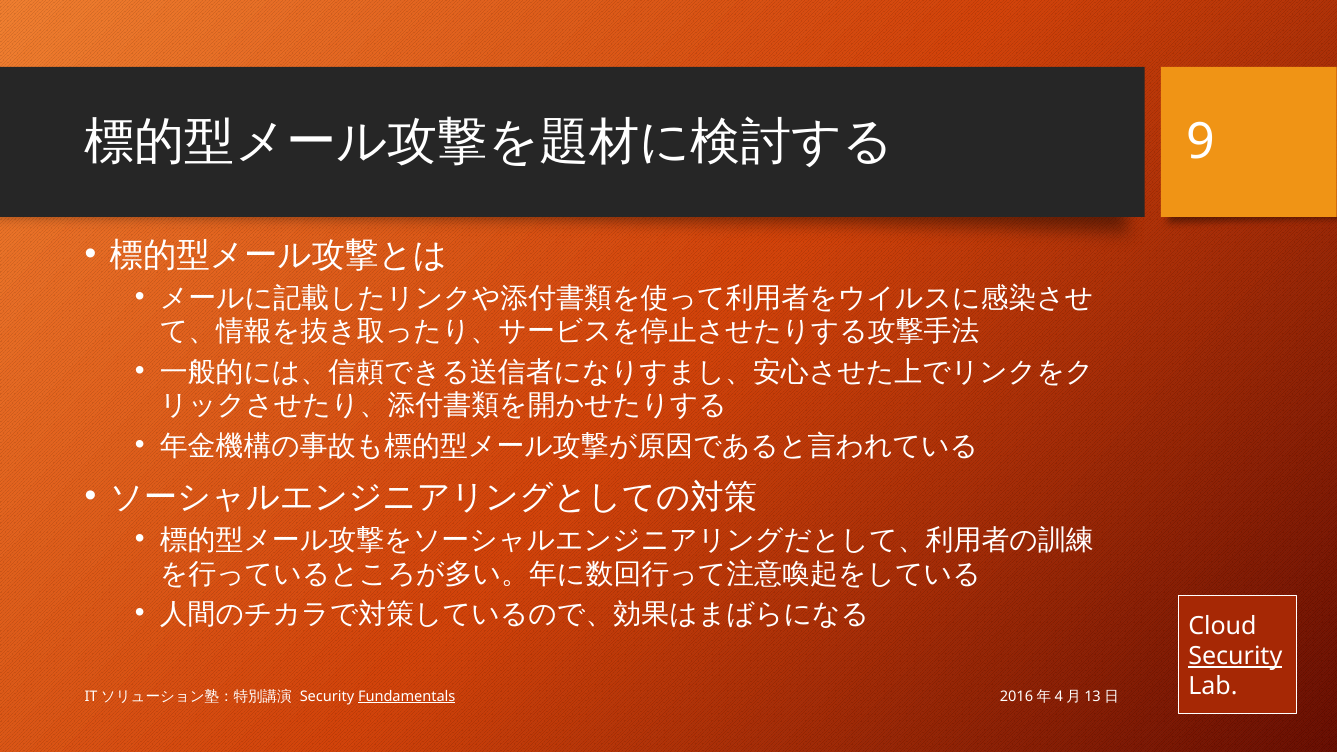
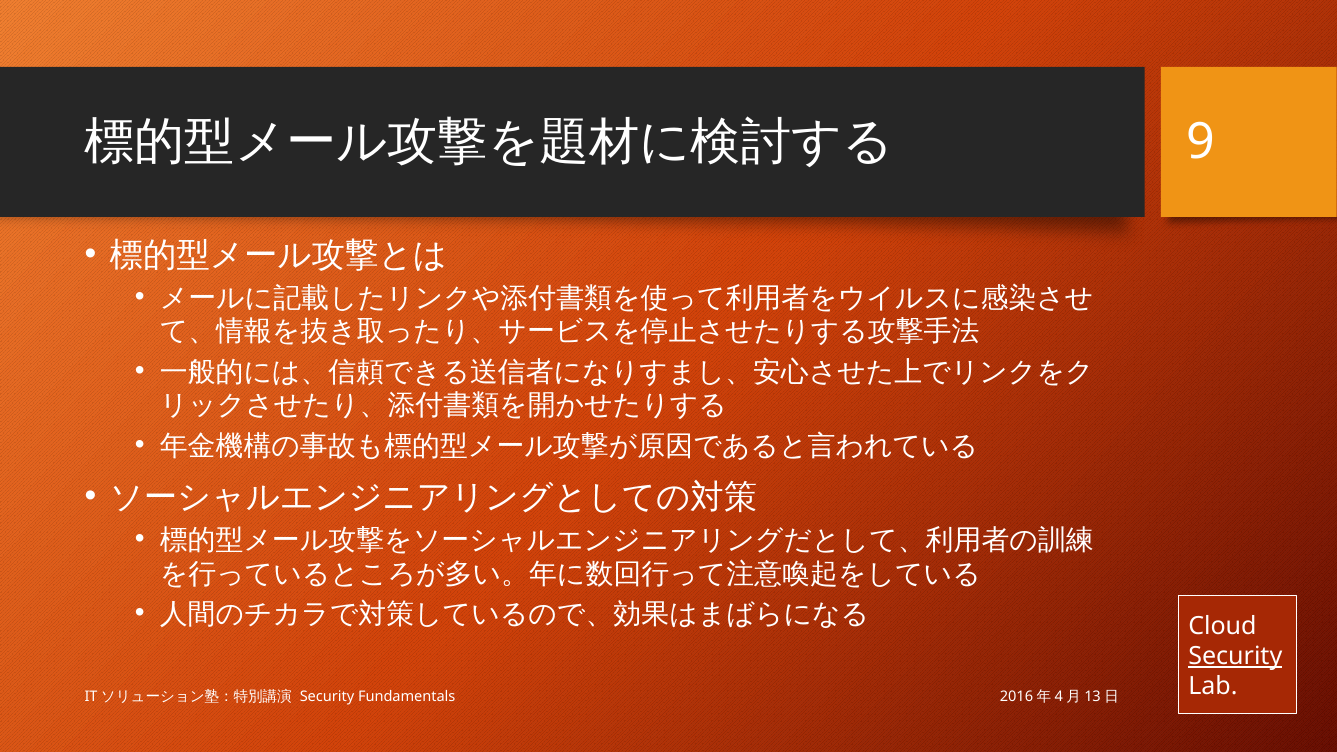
Fundamentals underline: present -> none
